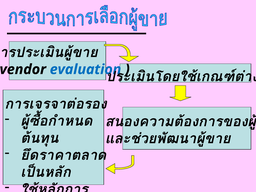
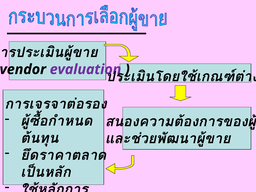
evaluation colour: blue -> purple
